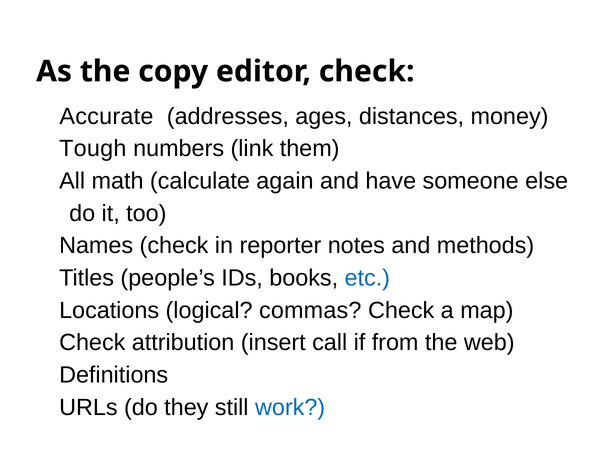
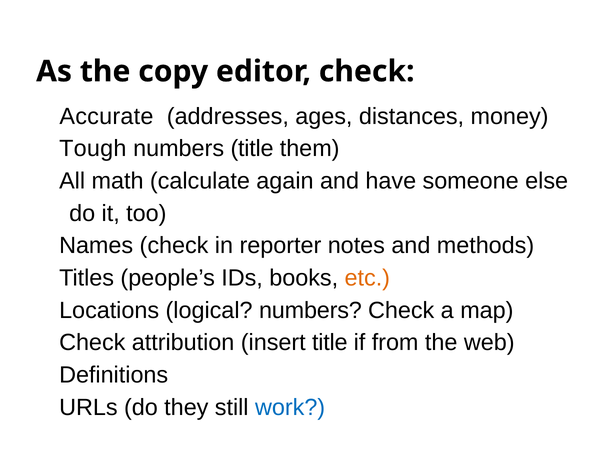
numbers link: link -> title
etc colour: blue -> orange
logical commas: commas -> numbers
insert call: call -> title
